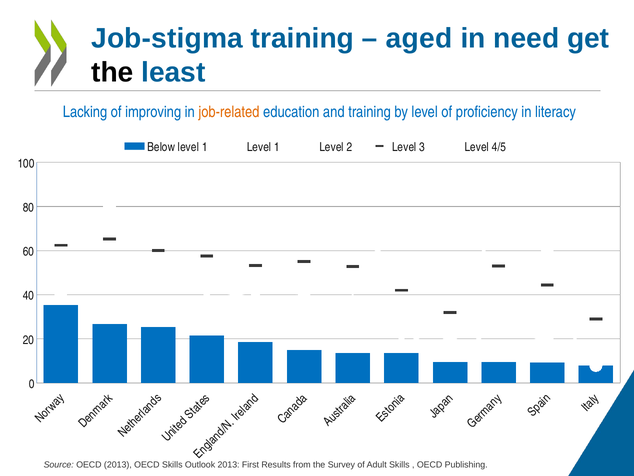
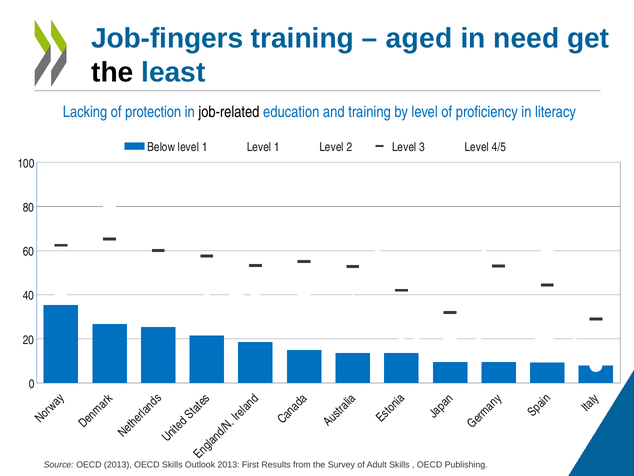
Job-stigma: Job-stigma -> Job-fingers
improving: improving -> protection
job-related colour: orange -> black
